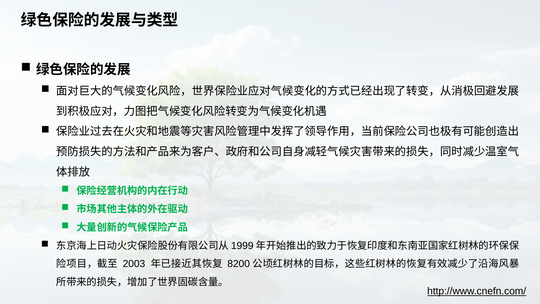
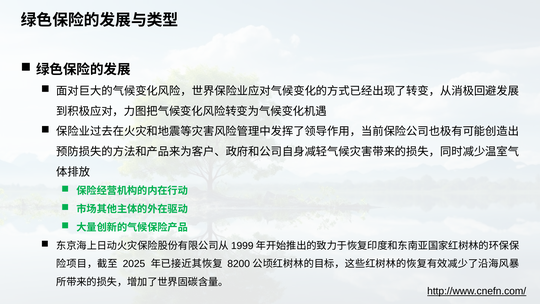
2003: 2003 -> 2025
